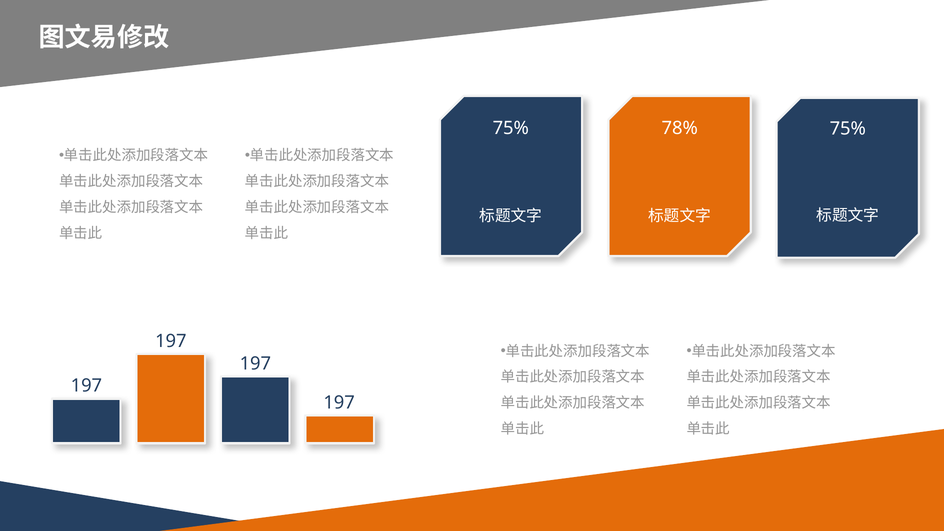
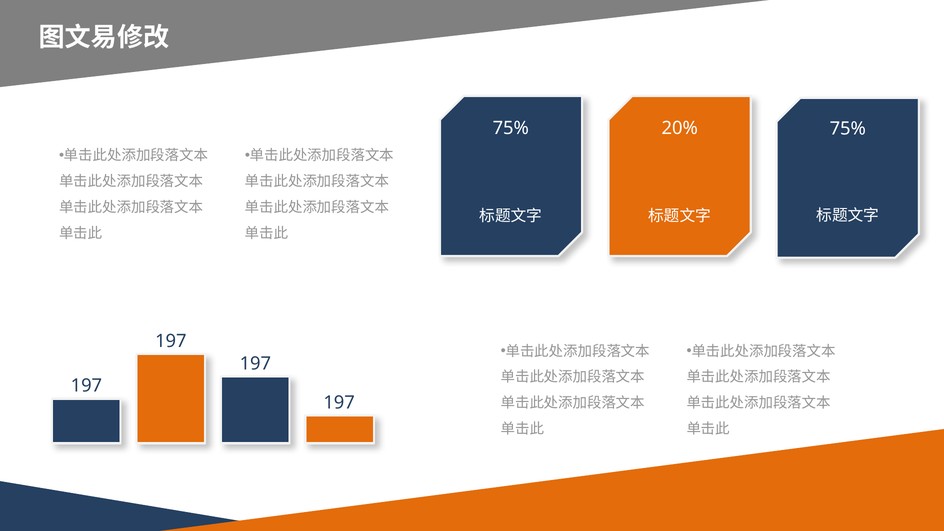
78%: 78% -> 20%
